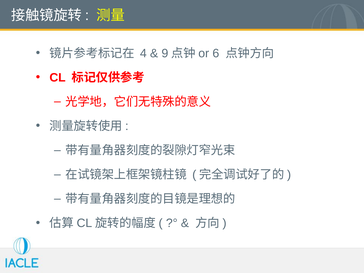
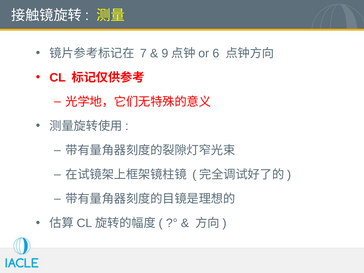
4: 4 -> 7
